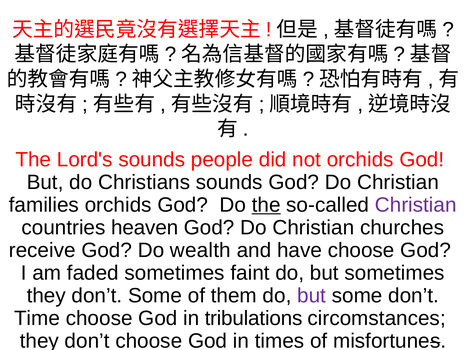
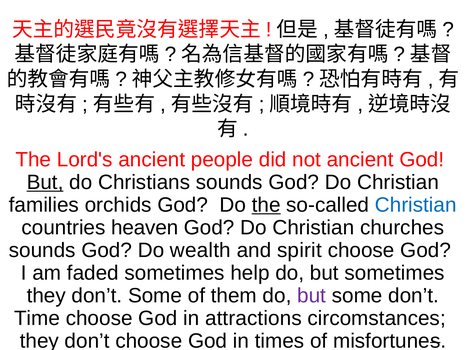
Lord's sounds: sounds -> ancient
not orchids: orchids -> ancient
But at (45, 182) underline: none -> present
Christian at (416, 205) colour: purple -> blue
receive at (42, 250): receive -> sounds
have: have -> spirit
faint: faint -> help
tribulations: tribulations -> attractions
